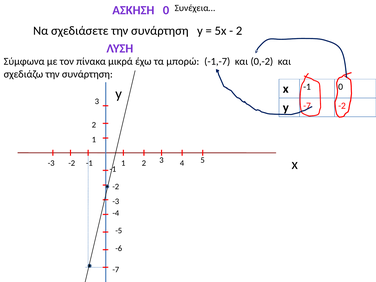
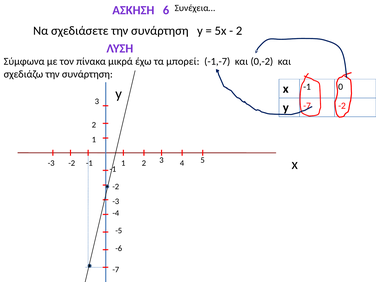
0 at (166, 10): 0 -> 6
μπορώ: μπορώ -> μπορεί
